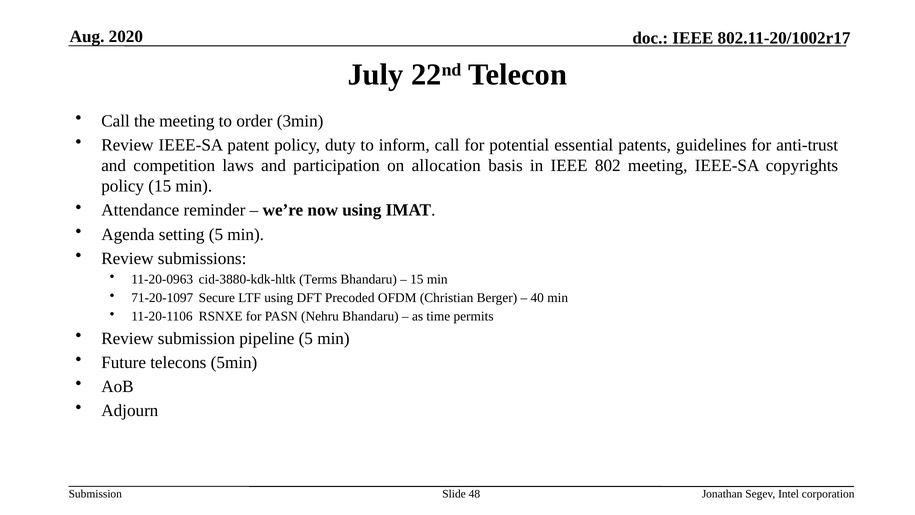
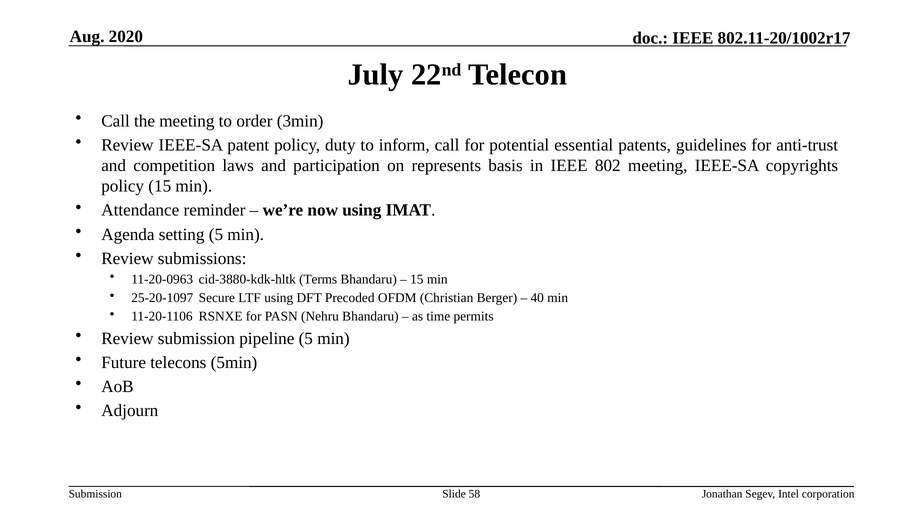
allocation: allocation -> represents
71-20-1097: 71-20-1097 -> 25-20-1097
48: 48 -> 58
